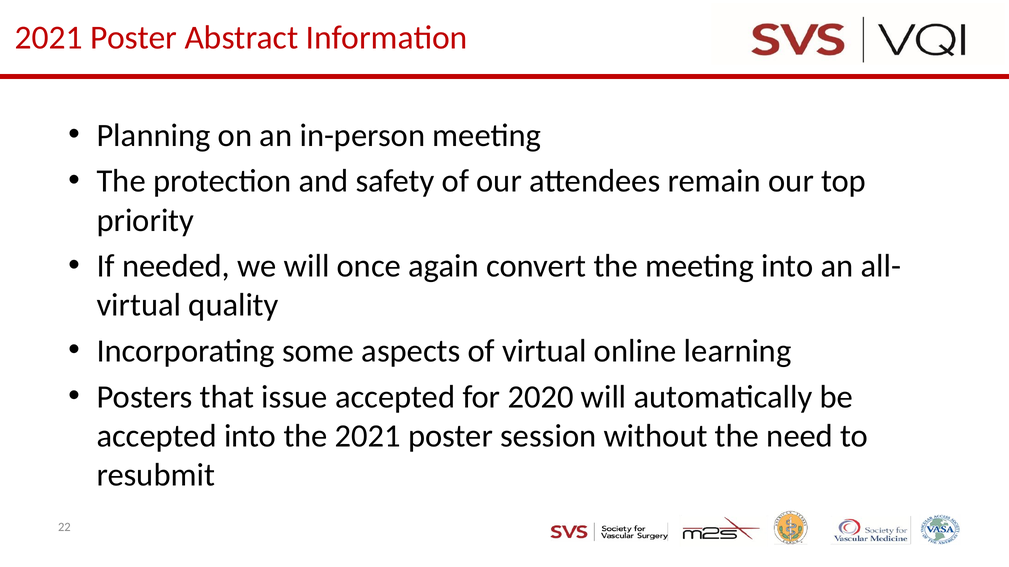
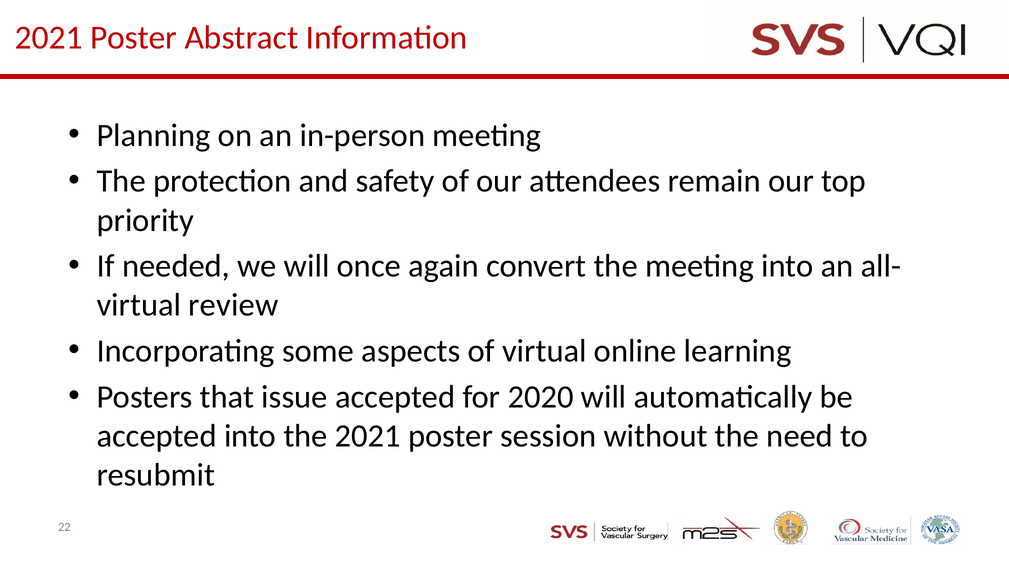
quality: quality -> review
